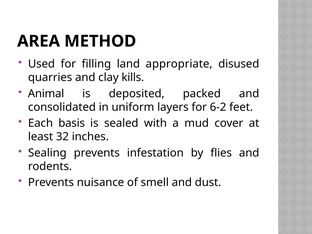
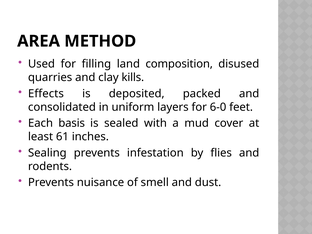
appropriate: appropriate -> composition
Animal: Animal -> Effects
6-2: 6-2 -> 6-0
32: 32 -> 61
